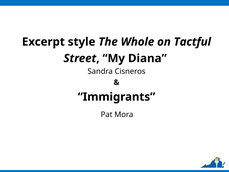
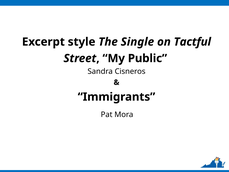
Whole: Whole -> Single
Diana: Diana -> Public
